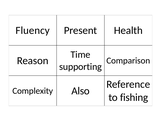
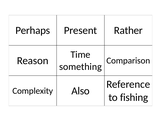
Fluency: Fluency -> Perhaps
Health: Health -> Rather
supporting: supporting -> something
